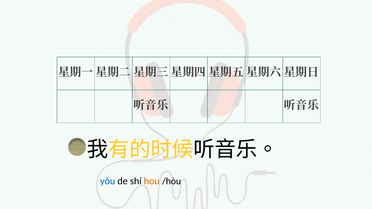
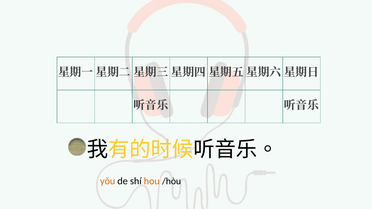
yǒu colour: blue -> orange
